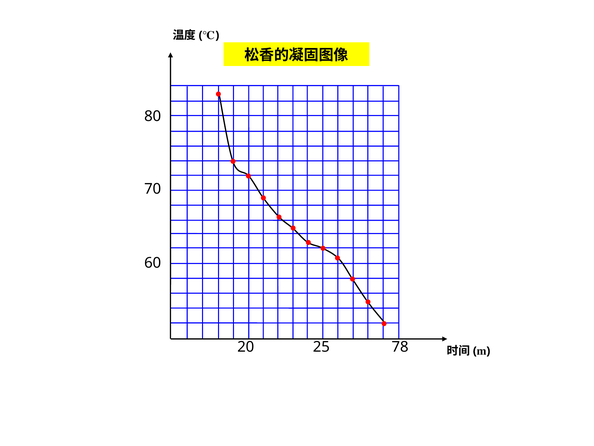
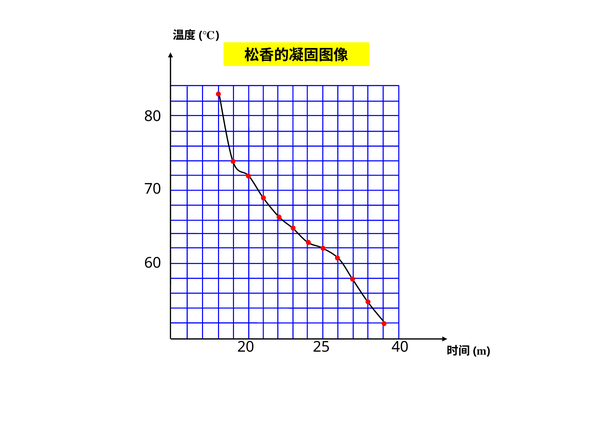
78: 78 -> 40
